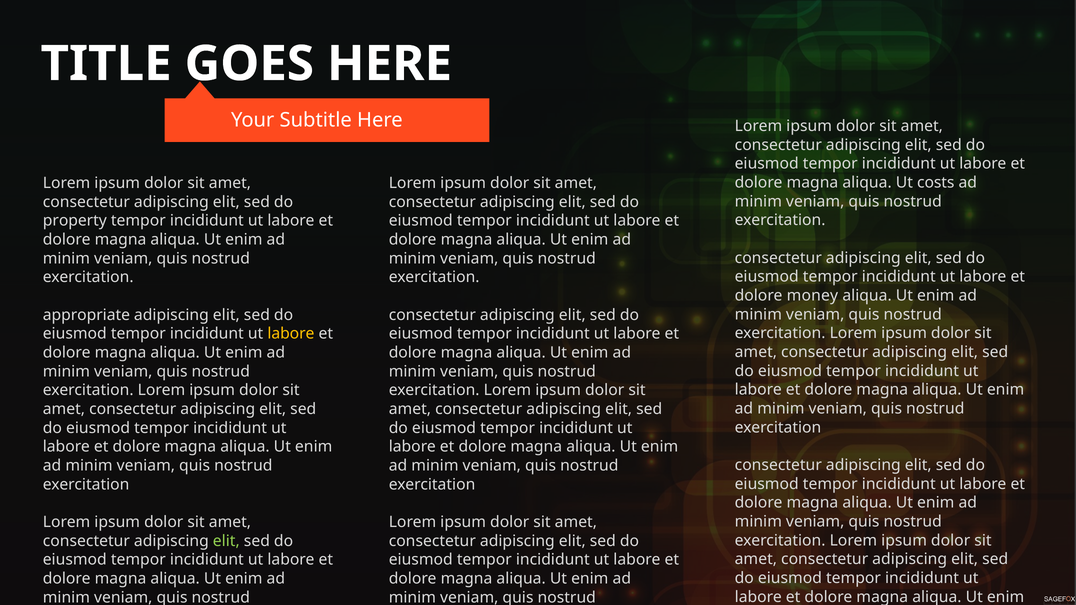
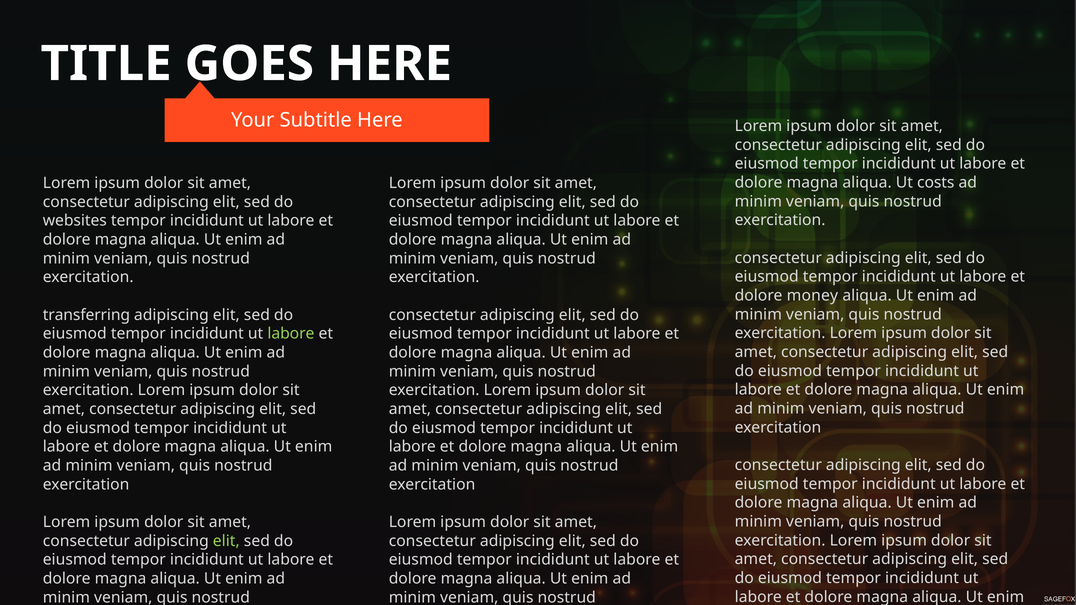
property: property -> websites
appropriate: appropriate -> transferring
labore at (291, 334) colour: yellow -> light green
